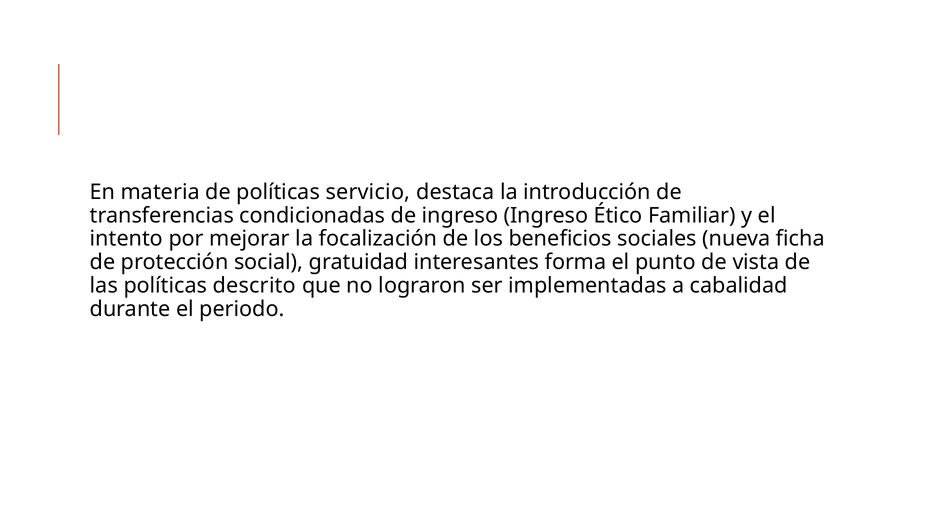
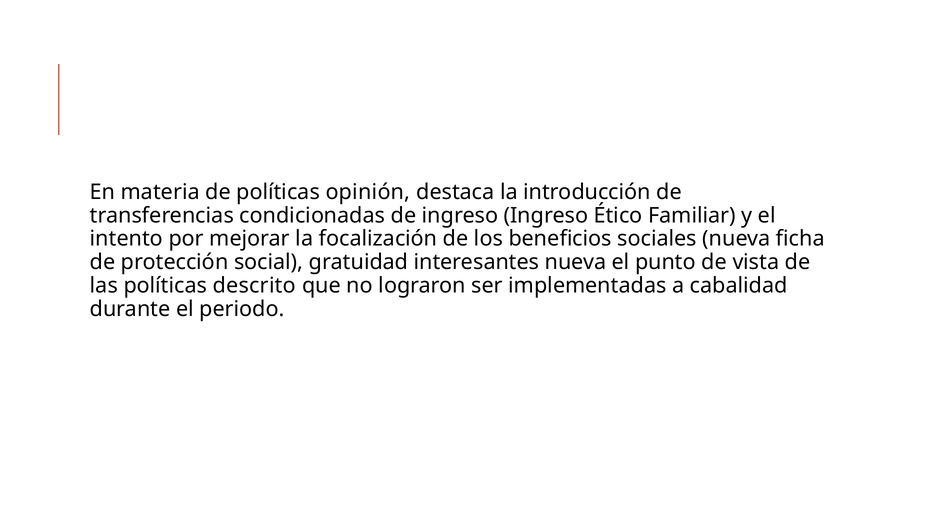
servicio: servicio -> opinión
interesantes forma: forma -> nueva
